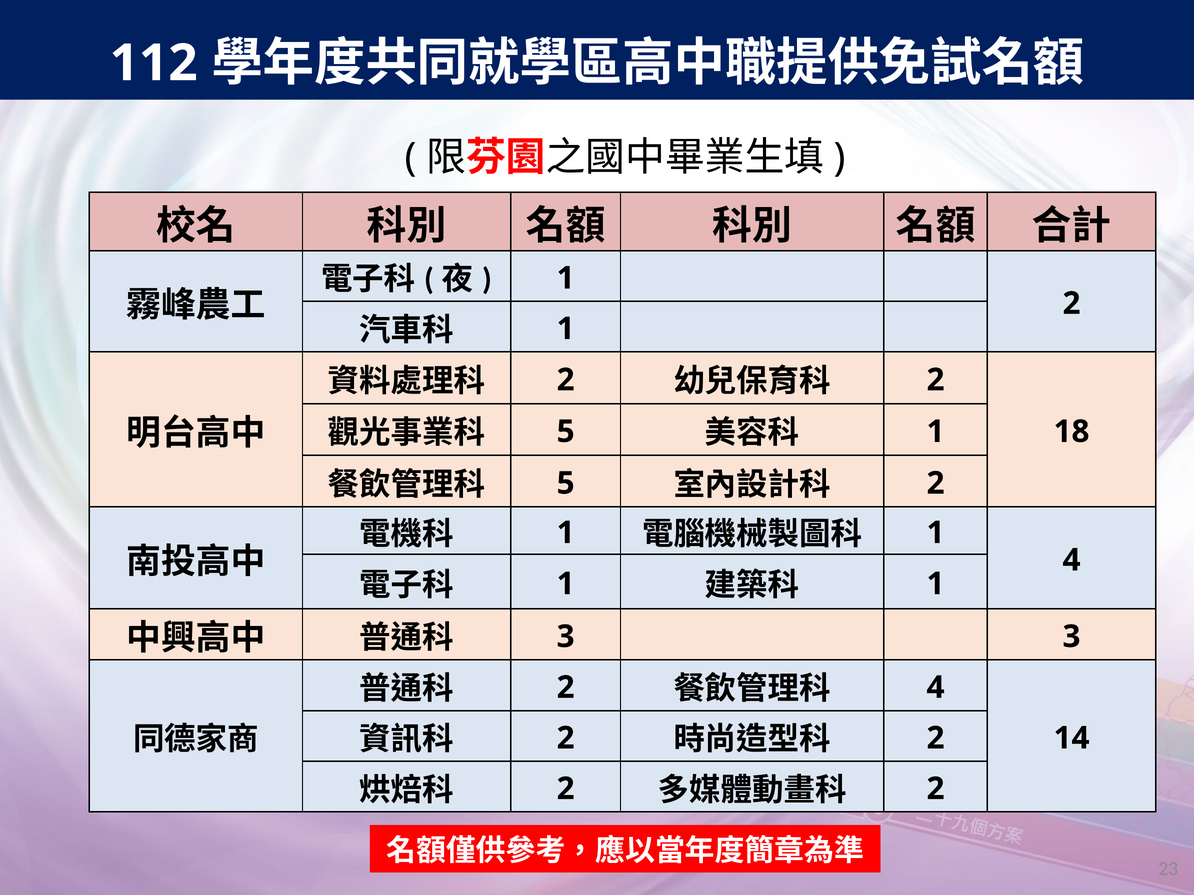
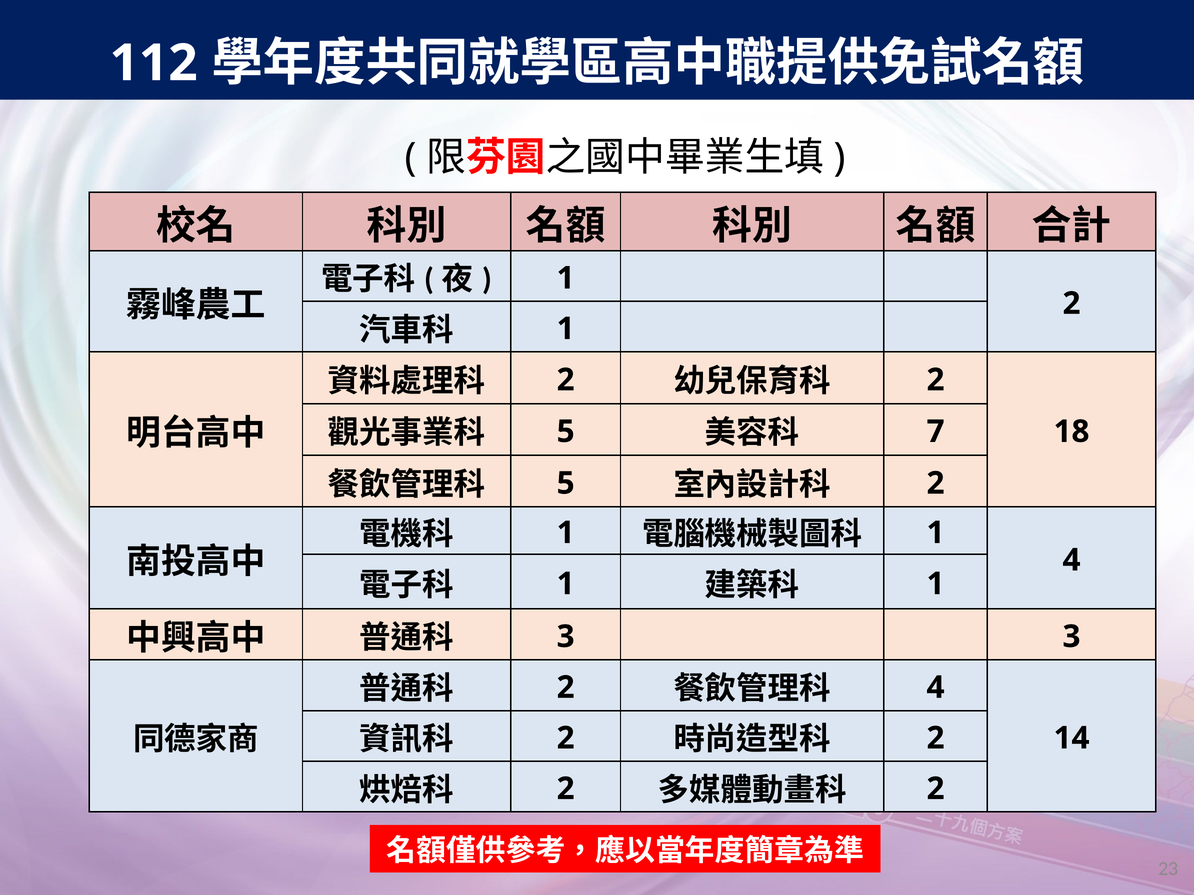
1 at (936, 432): 1 -> 7
